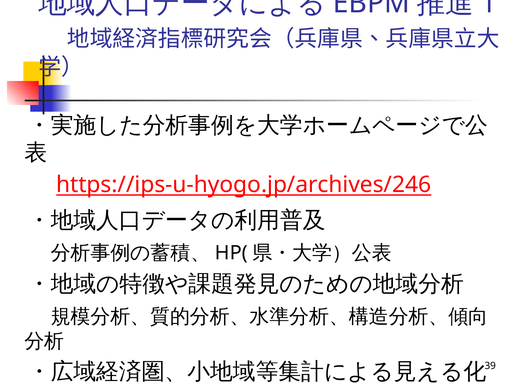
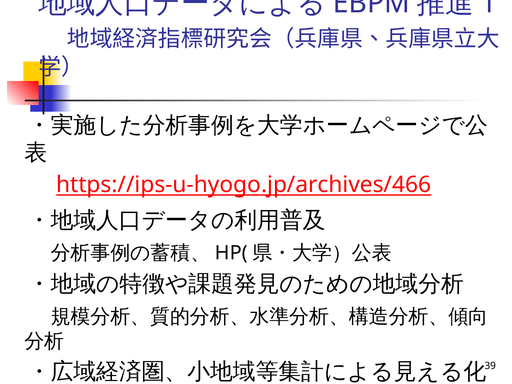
https://ips-u-hyogo.jp/archives/246: https://ips-u-hyogo.jp/archives/246 -> https://ips-u-hyogo.jp/archives/466
